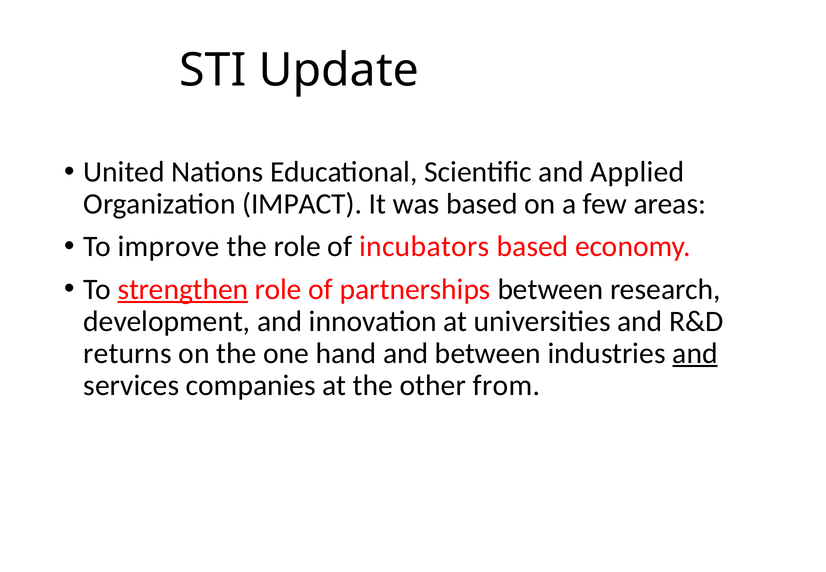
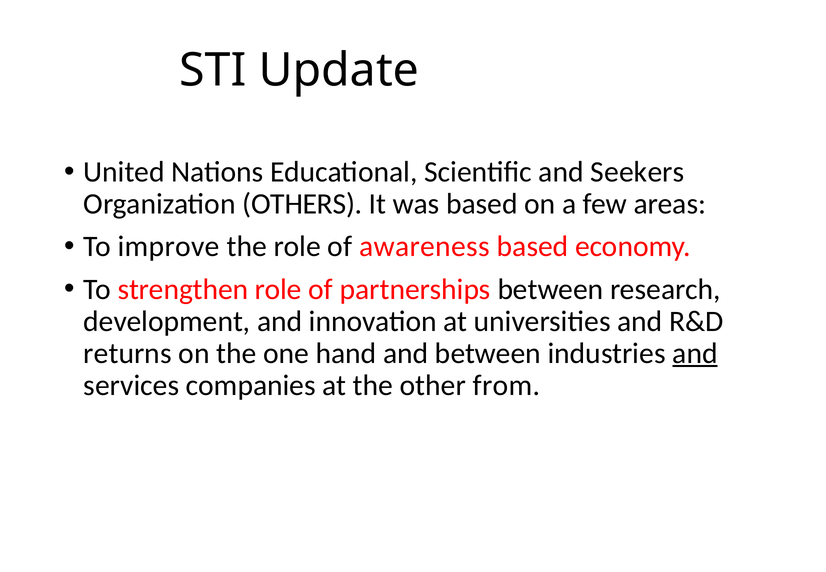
Applied: Applied -> Seekers
IMPACT: IMPACT -> OTHERS
incubators: incubators -> awareness
strengthen underline: present -> none
